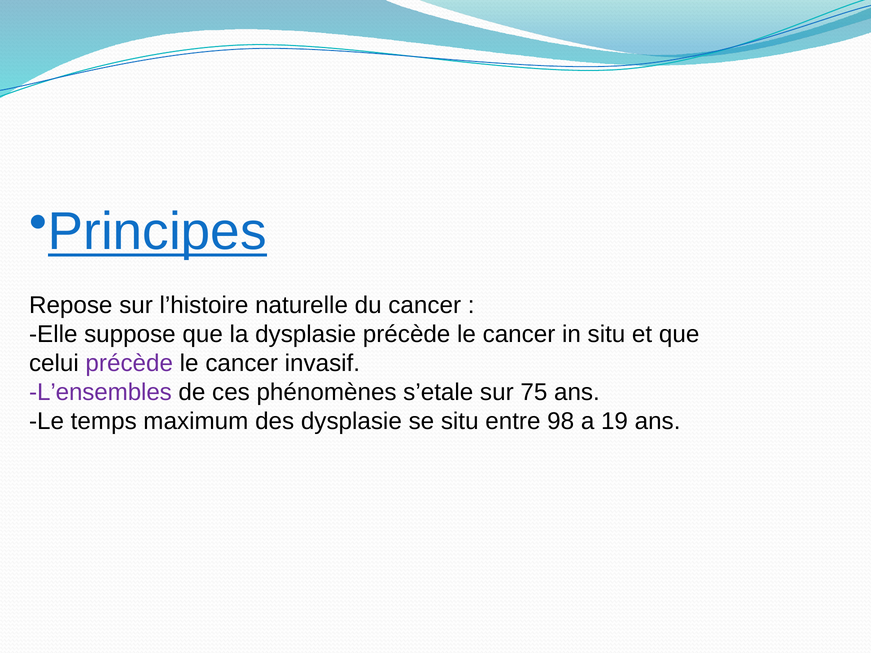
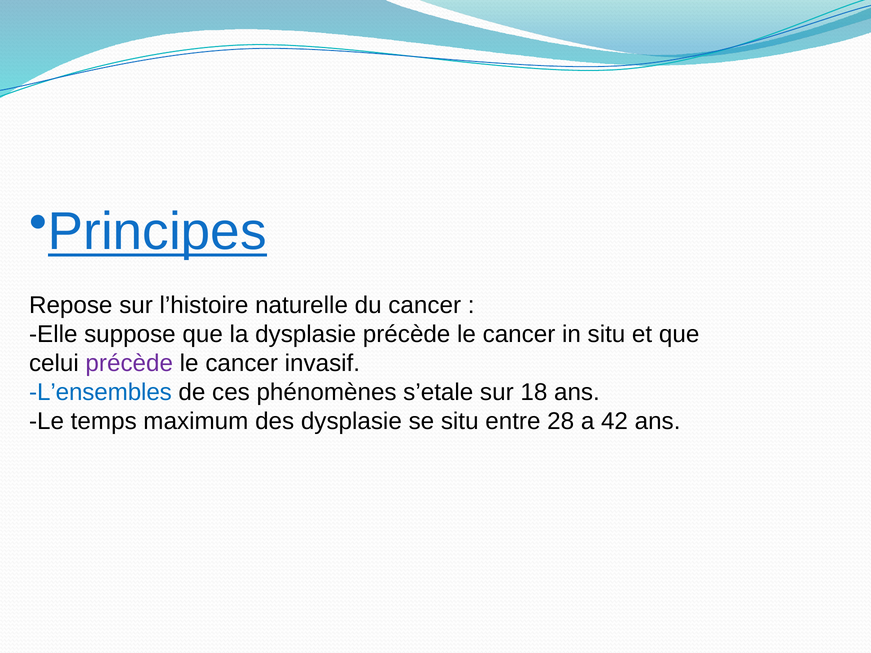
L’ensembles colour: purple -> blue
75: 75 -> 18
98: 98 -> 28
19: 19 -> 42
